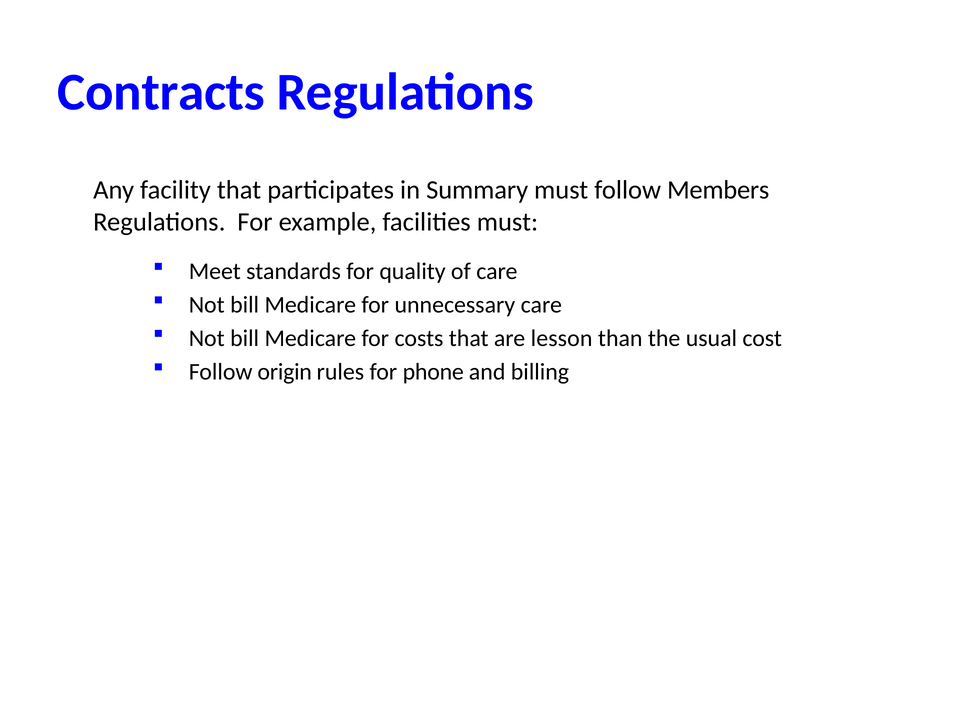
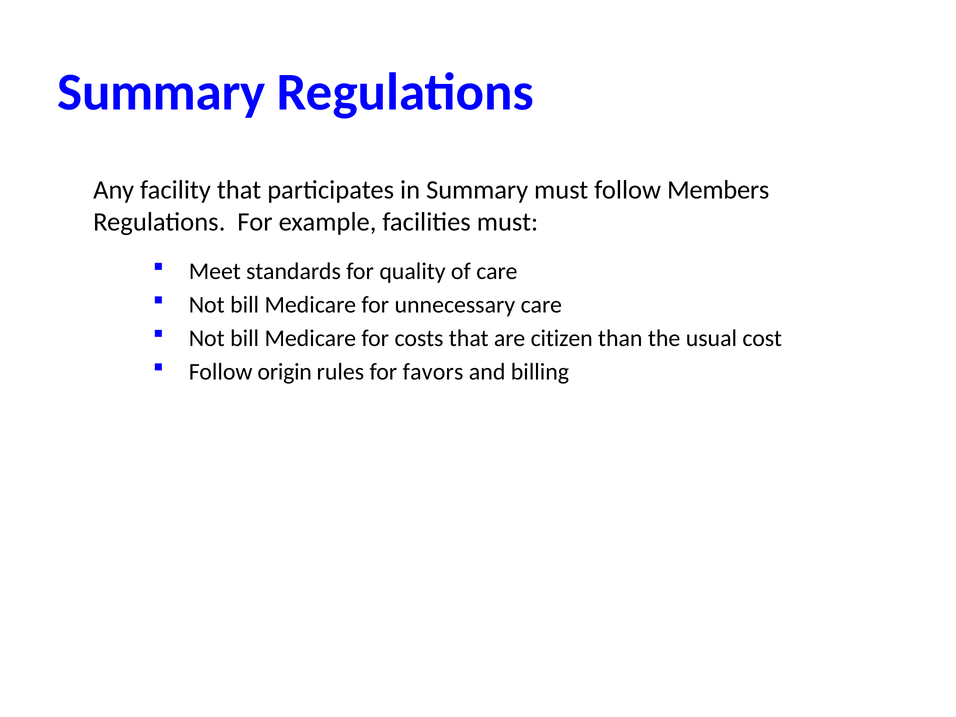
Contracts at (161, 92): Contracts -> Summary
lesson: lesson -> citizen
phone: phone -> favors
